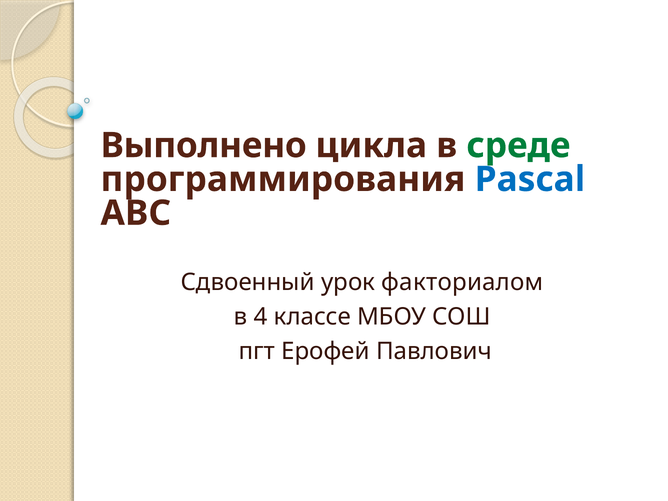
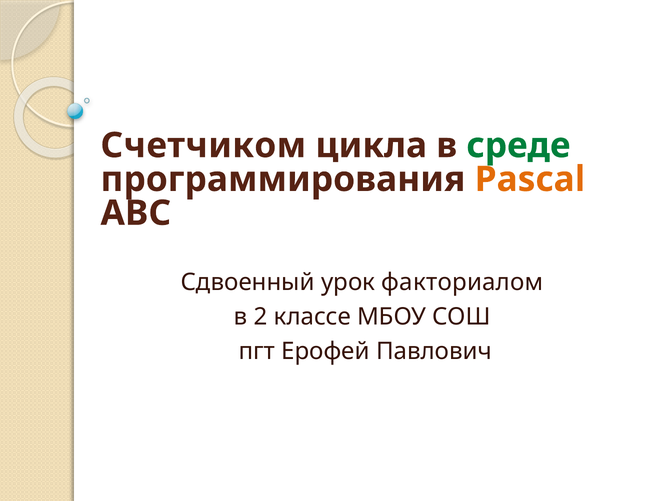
Выполнено: Выполнено -> Счетчиком
Pascal colour: blue -> orange
4: 4 -> 2
